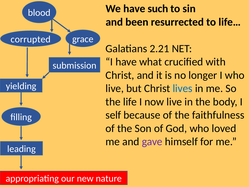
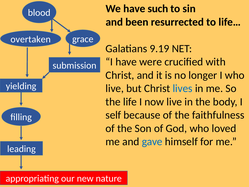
corrupted: corrupted -> overtaken
2.21: 2.21 -> 9.19
what: what -> were
gave colour: purple -> blue
